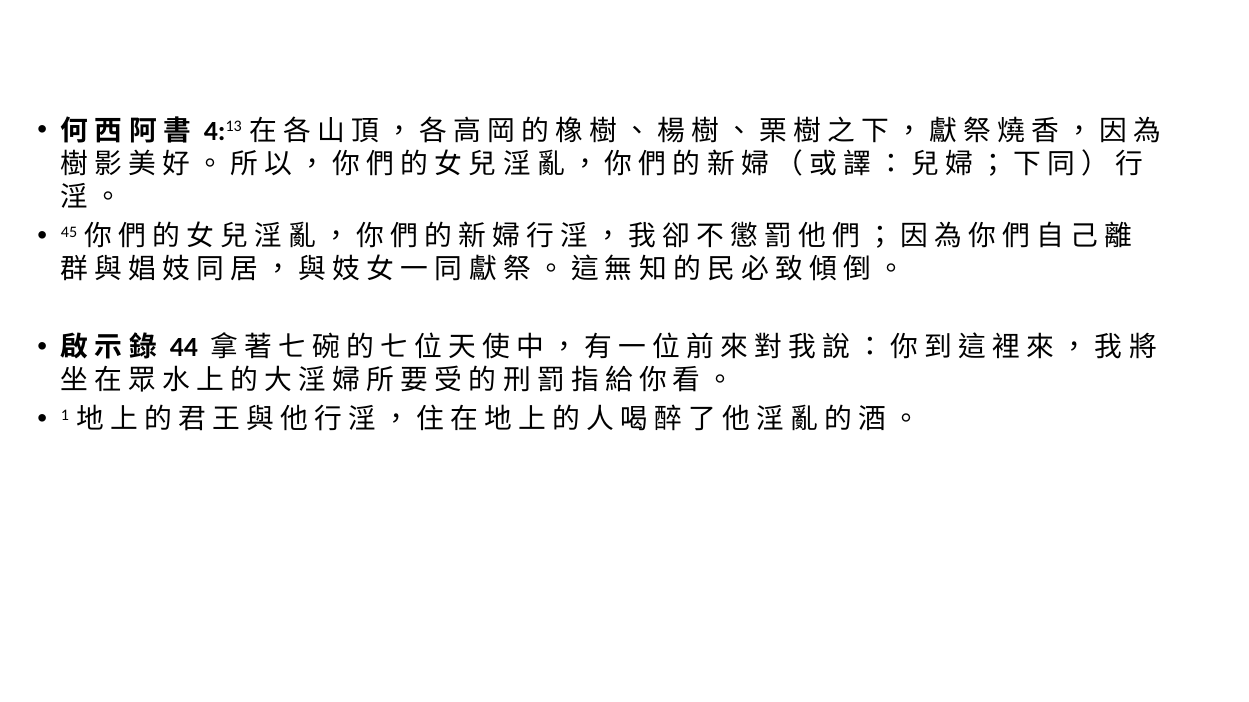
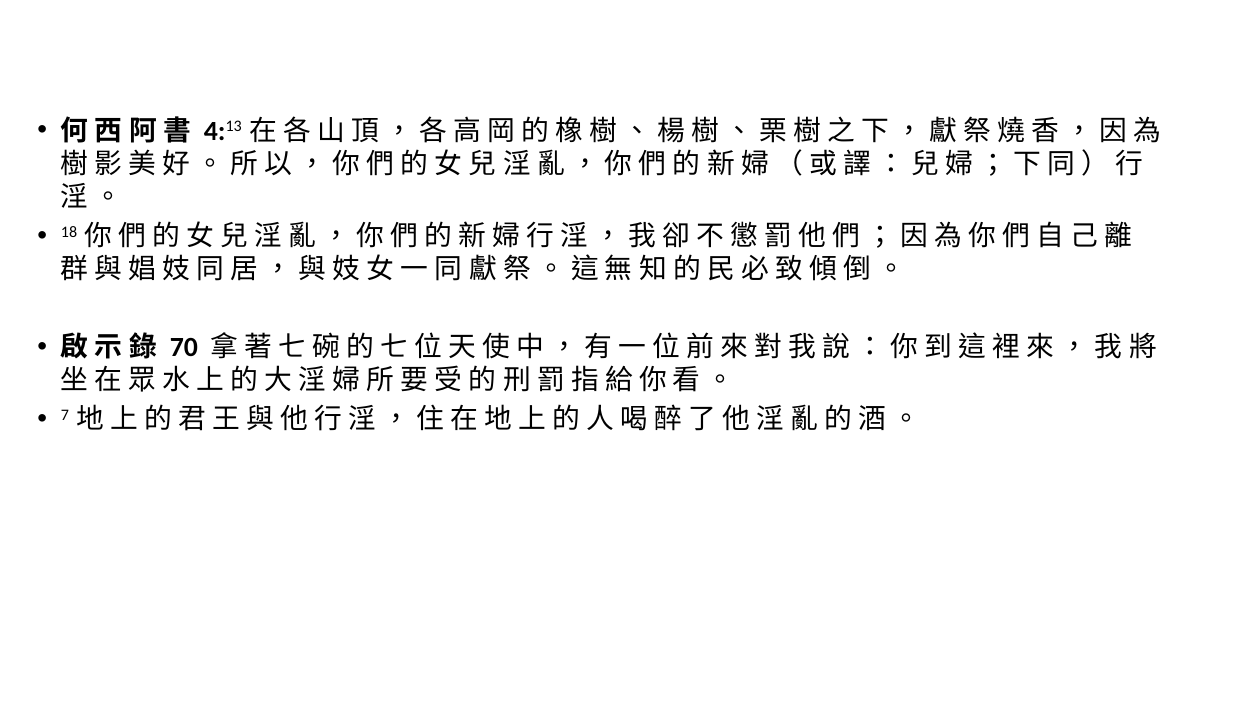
45: 45 -> 18
44: 44 -> 70
1: 1 -> 7
